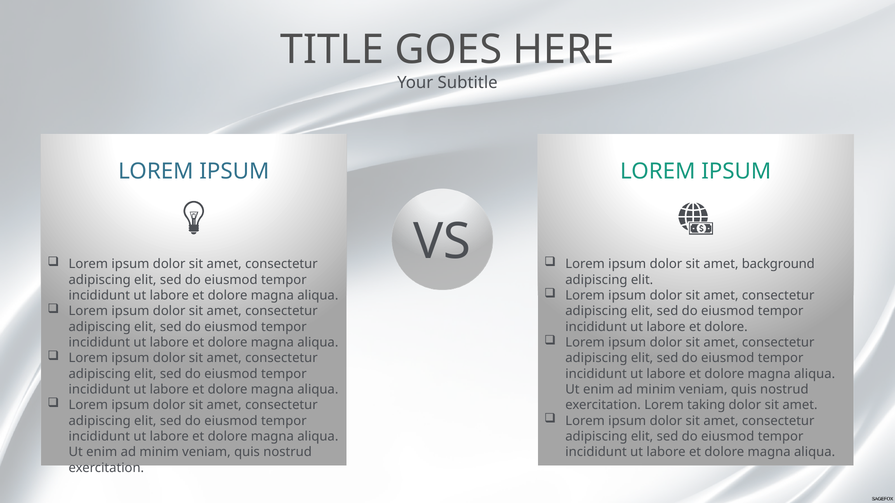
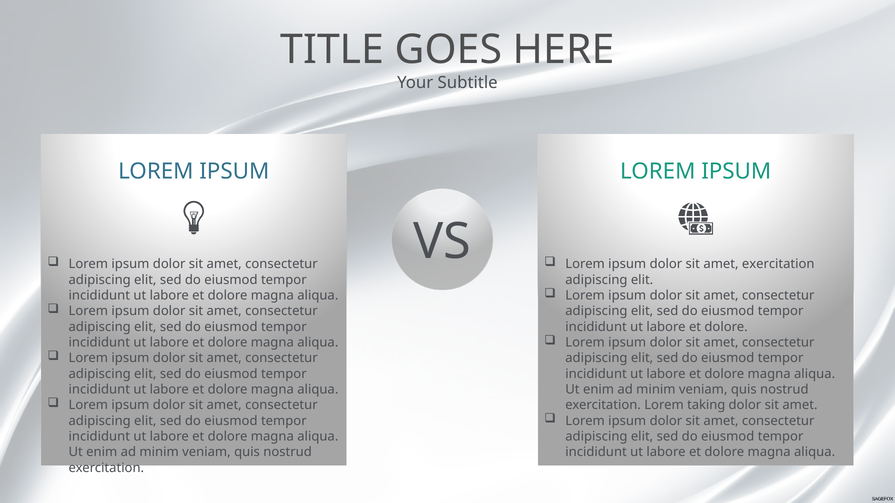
amet background: background -> exercitation
